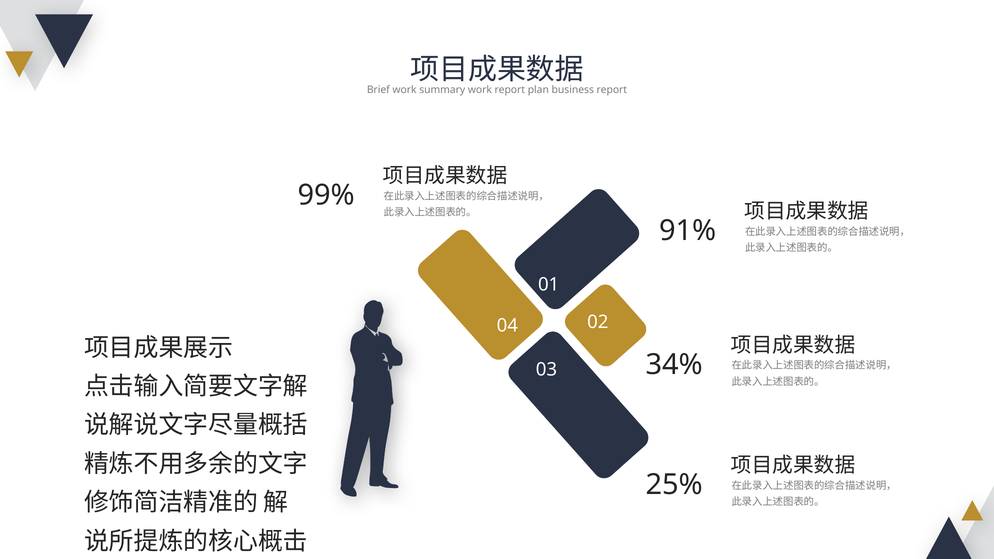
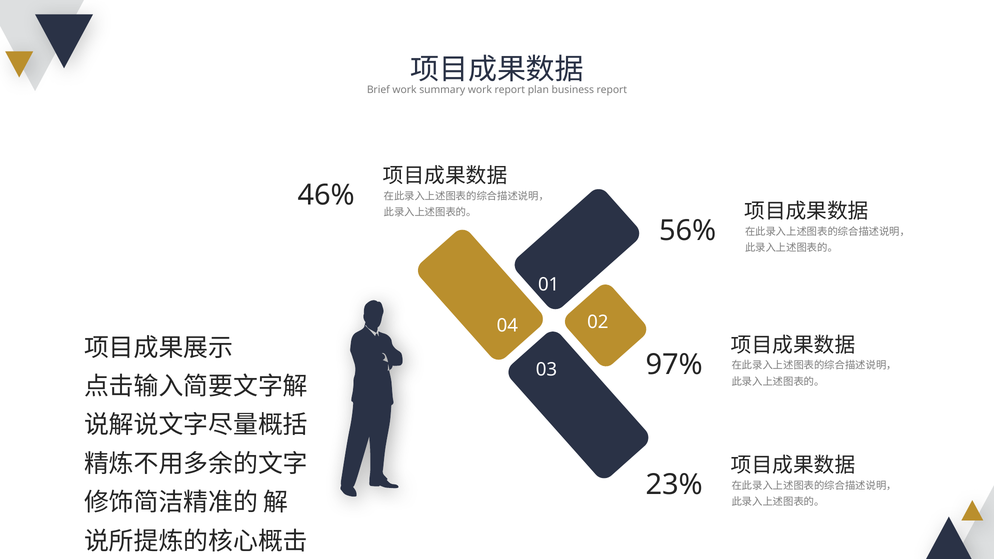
99%: 99% -> 46%
91%: 91% -> 56%
34%: 34% -> 97%
25%: 25% -> 23%
